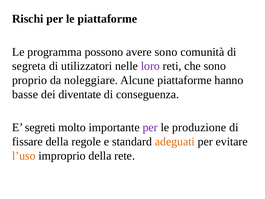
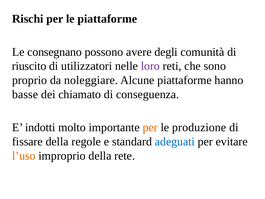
programma: programma -> consegnano
avere sono: sono -> degli
segreta: segreta -> riuscito
diventate: diventate -> chiamato
segreti: segreti -> indotti
per at (150, 127) colour: purple -> orange
adeguati colour: orange -> blue
